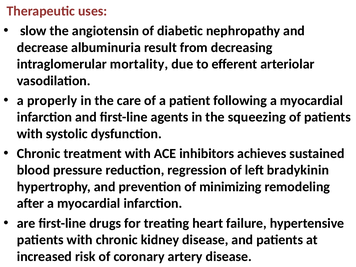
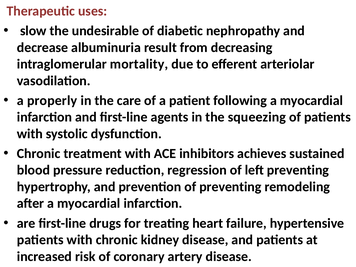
angiotensin: angiotensin -> undesirable
left bradykinin: bradykinin -> preventing
of minimizing: minimizing -> preventing
